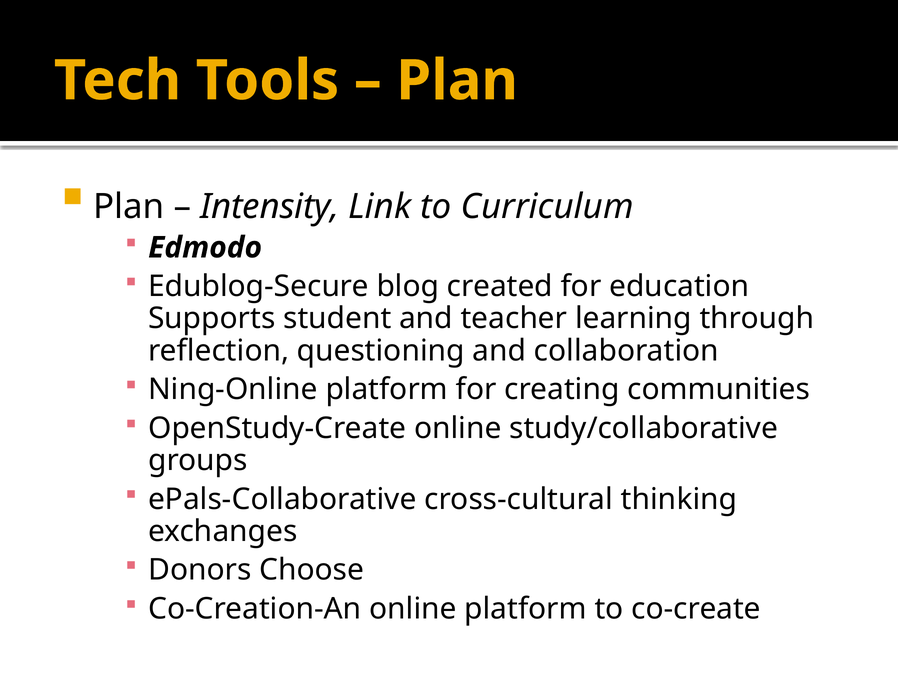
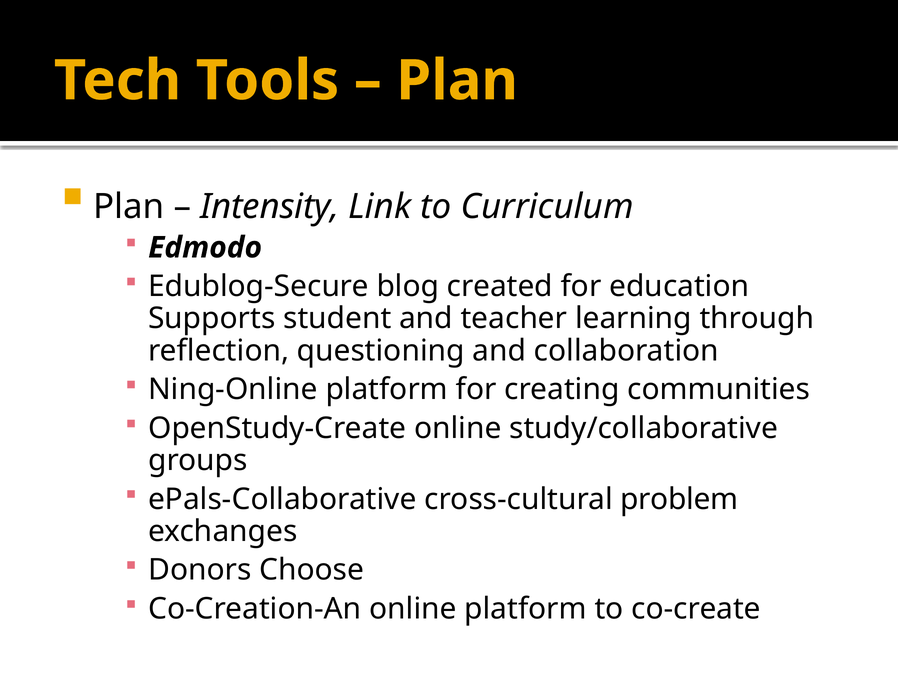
thinking: thinking -> problem
